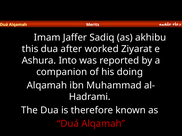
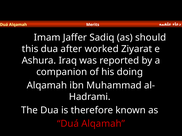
akhibu: akhibu -> should
Into: Into -> Iraq
